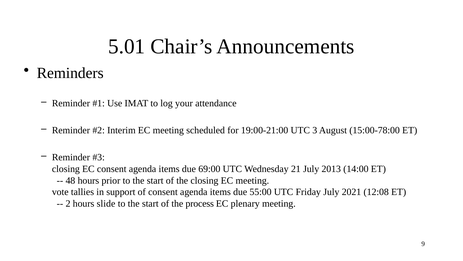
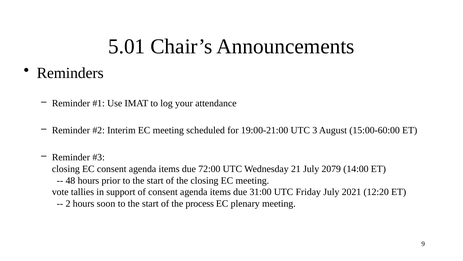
15:00-78:00: 15:00-78:00 -> 15:00-60:00
69:00: 69:00 -> 72:00
2013: 2013 -> 2079
55:00: 55:00 -> 31:00
12:08: 12:08 -> 12:20
slide: slide -> soon
